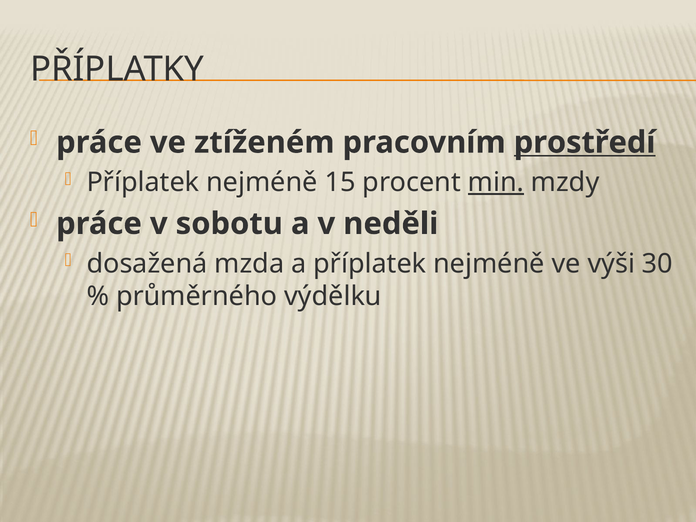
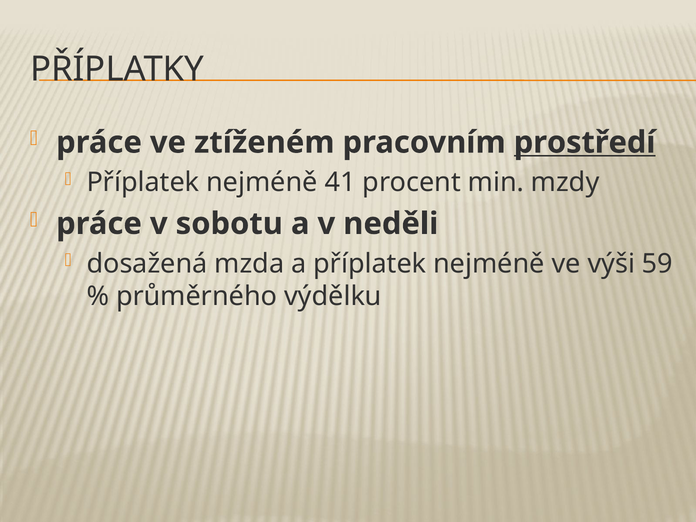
15: 15 -> 41
min underline: present -> none
30: 30 -> 59
